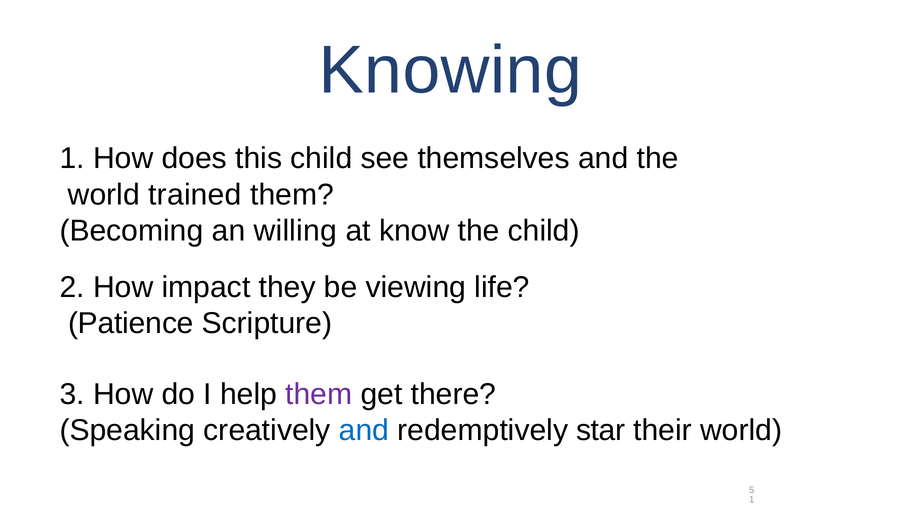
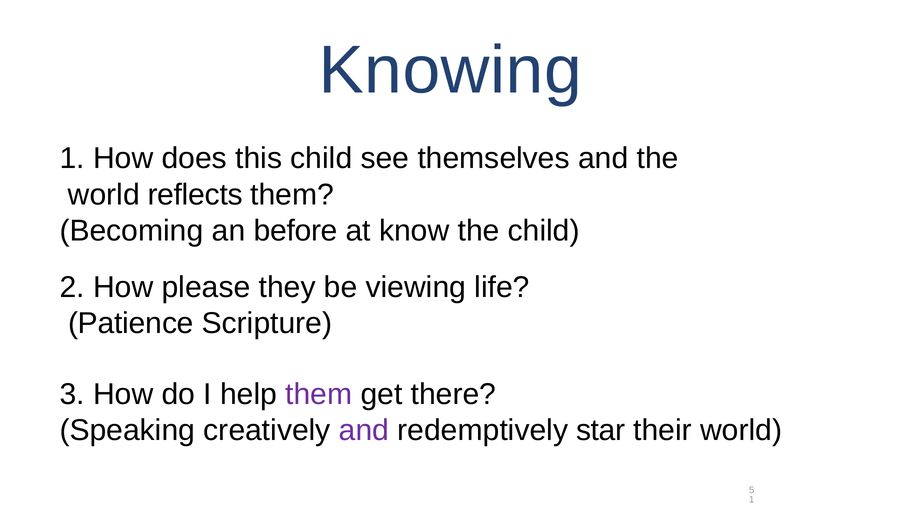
trained: trained -> reflects
willing: willing -> before
impact: impact -> please
and at (364, 431) colour: blue -> purple
